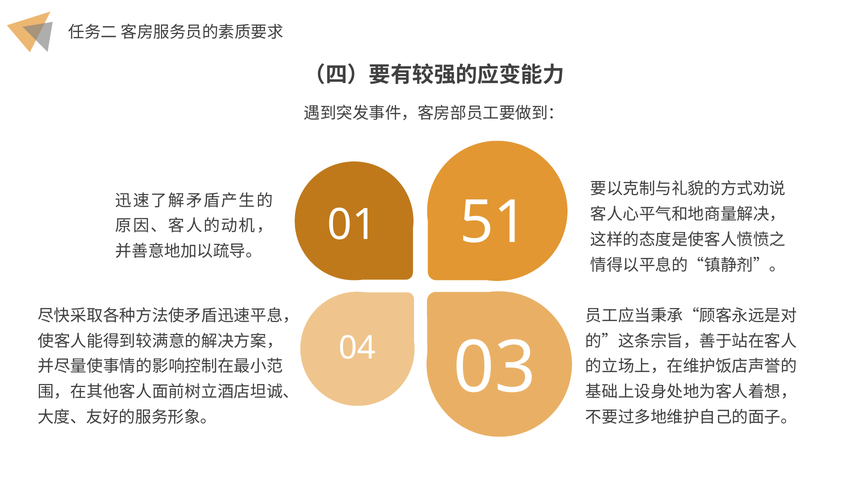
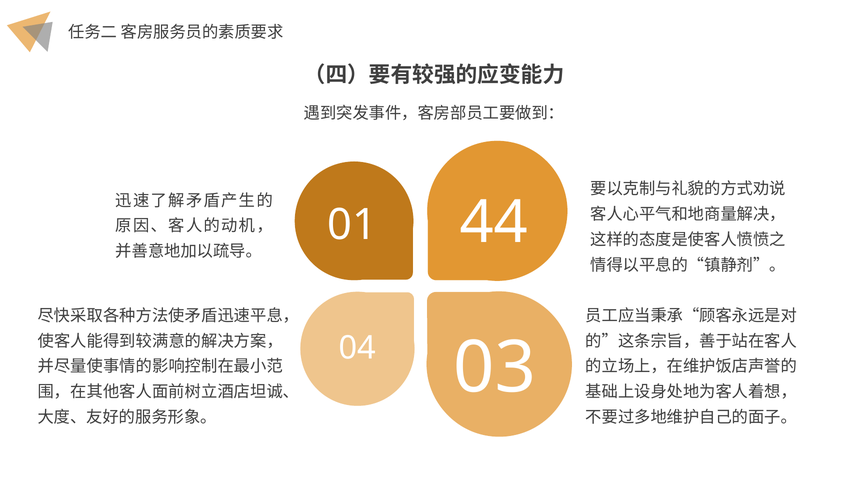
51: 51 -> 44
